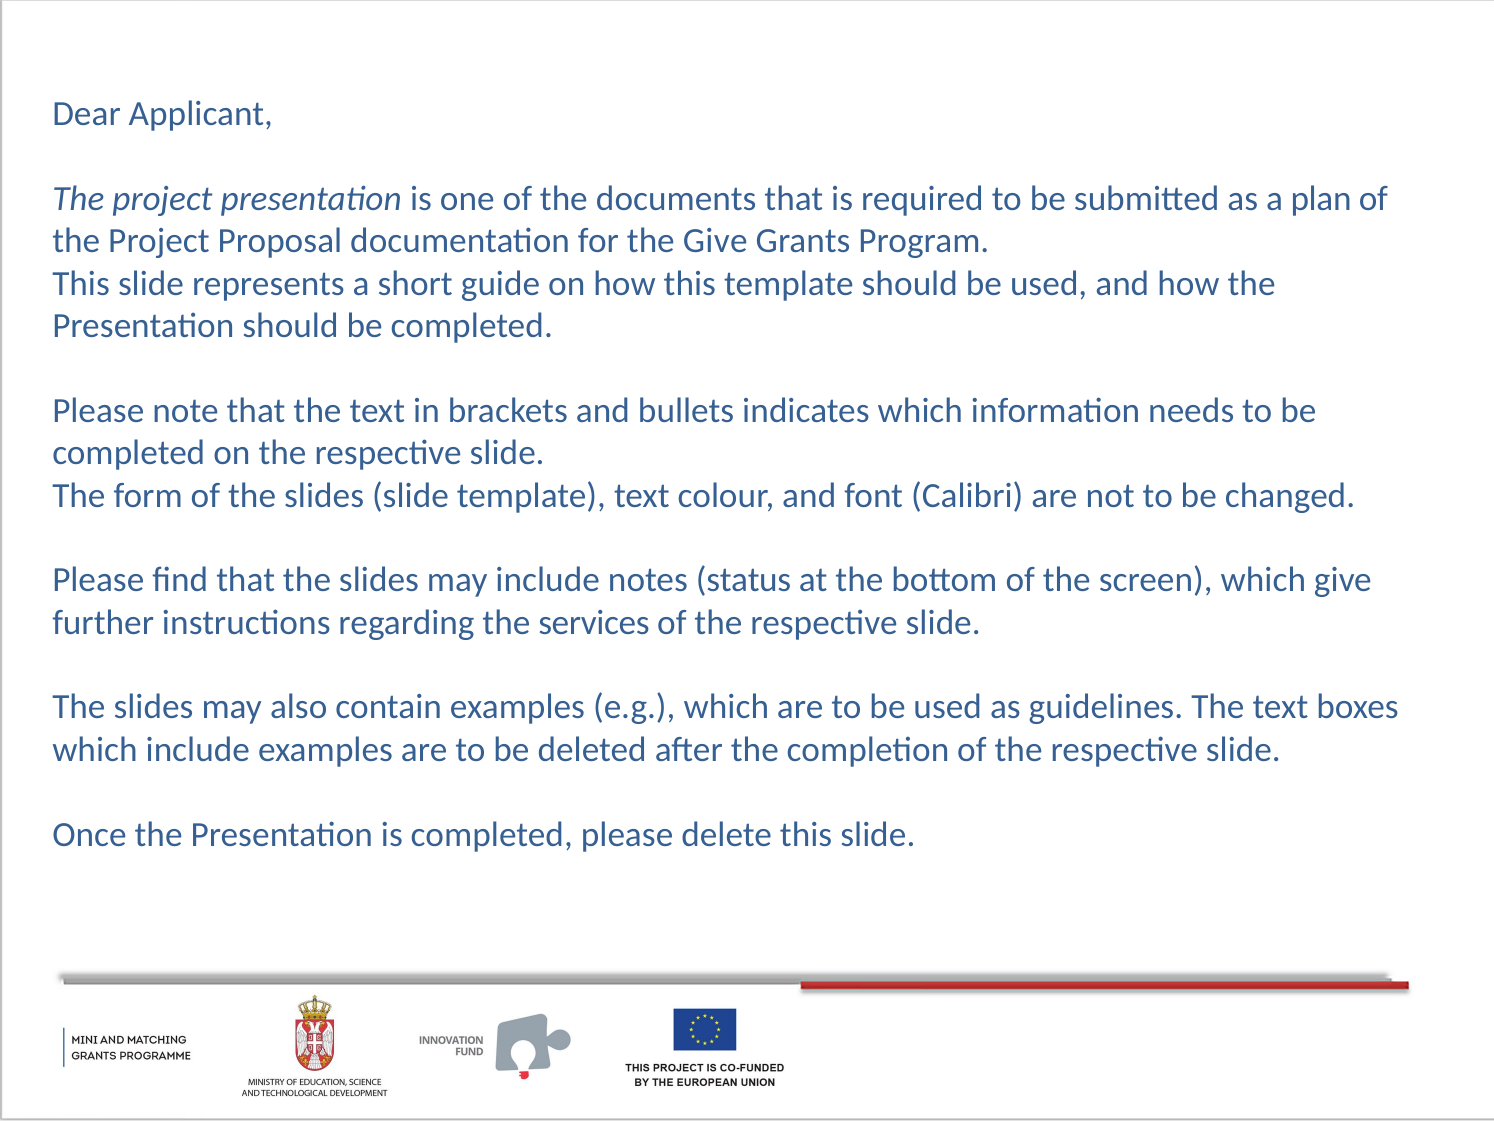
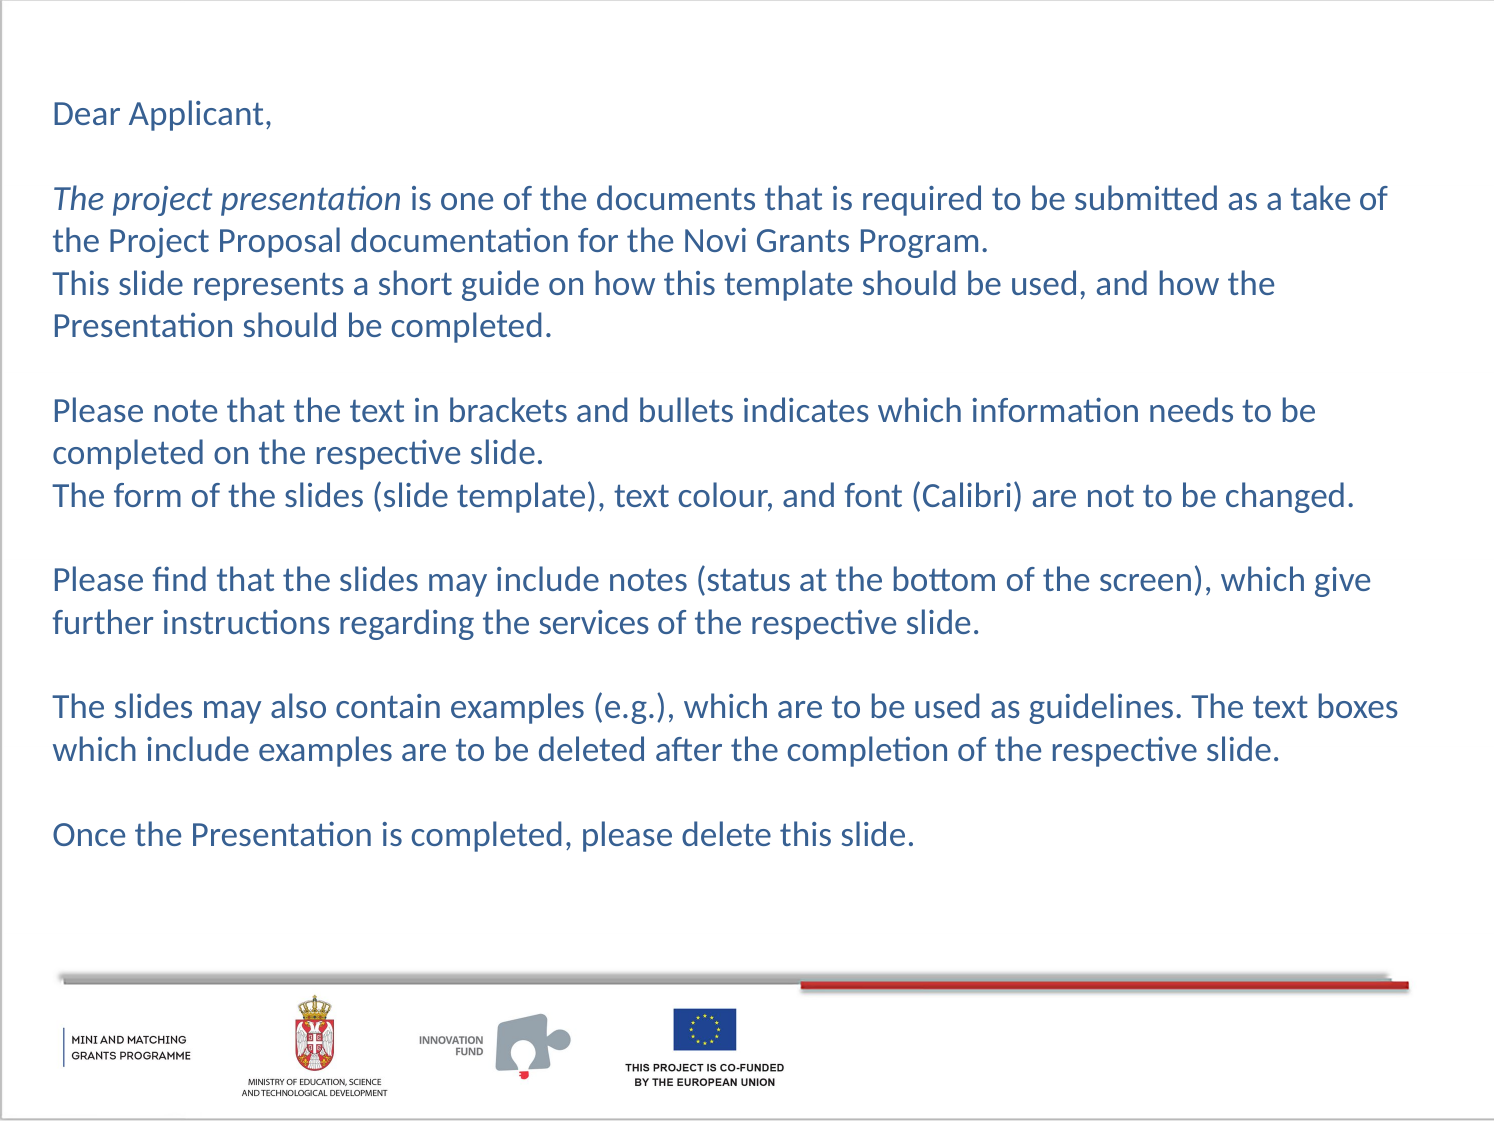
plan: plan -> take
the Give: Give -> Novi
